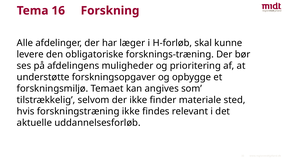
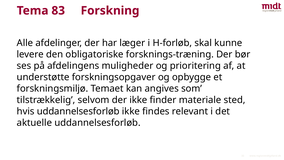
16: 16 -> 83
hvis forskningstræning: forskningstræning -> uddannelsesforløb
